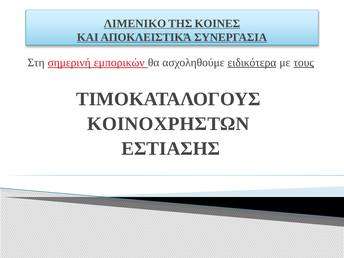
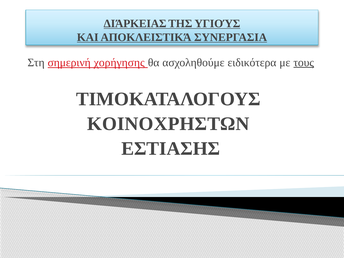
ΛΙΜΕΝΙΚΟ: ΛΙΜΕΝΙΚΟ -> ΔΙΆΡΚΕΙΑΣ
ΚΟΙΝΕΣ: ΚΟΙΝΕΣ -> ΥΓΙΟΎΣ
εμπορικών: εμπορικών -> χορήγησης
ειδικότερα underline: present -> none
